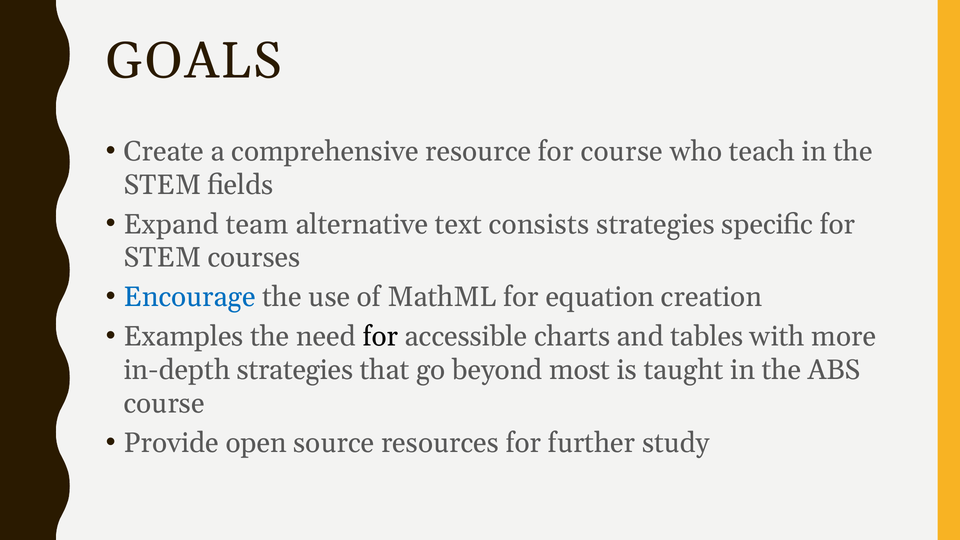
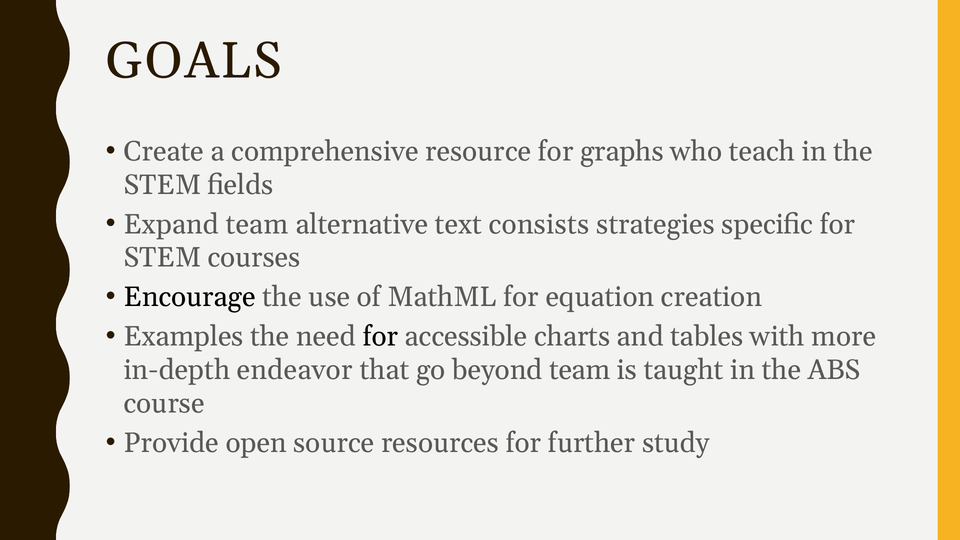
for course: course -> graphs
Encourage colour: blue -> black
in-depth strategies: strategies -> endeavor
beyond most: most -> team
